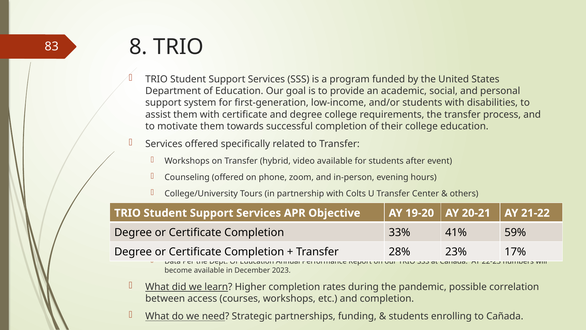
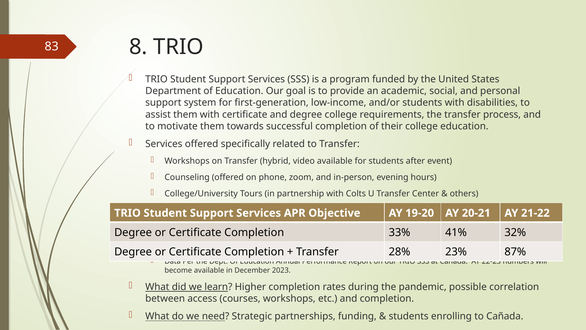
59%: 59% -> 32%
17%: 17% -> 87%
